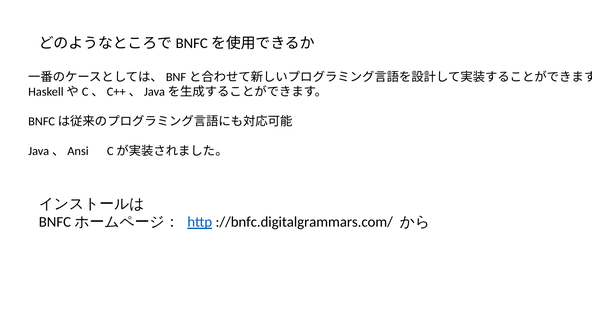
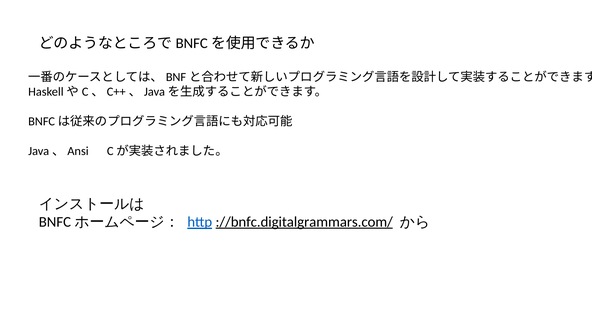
://bnfc.digitalgrammars.com/ underline: none -> present
